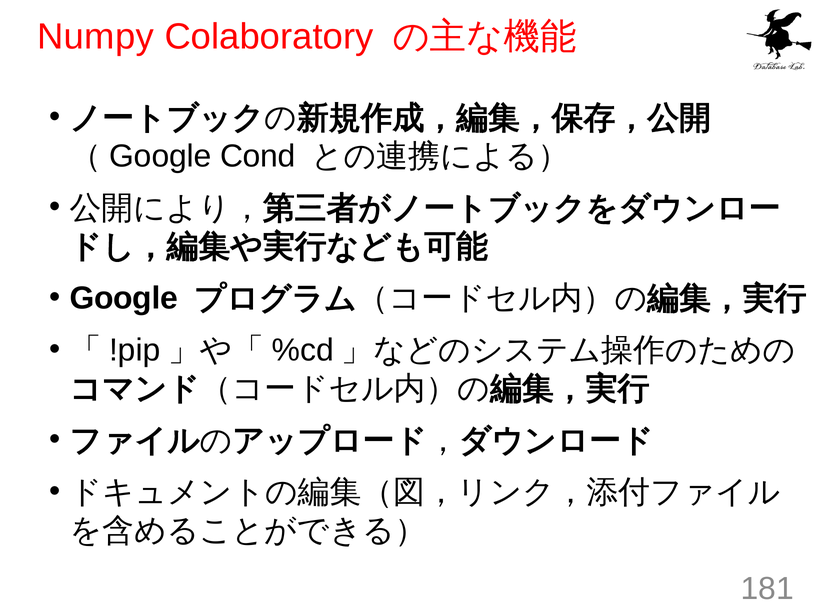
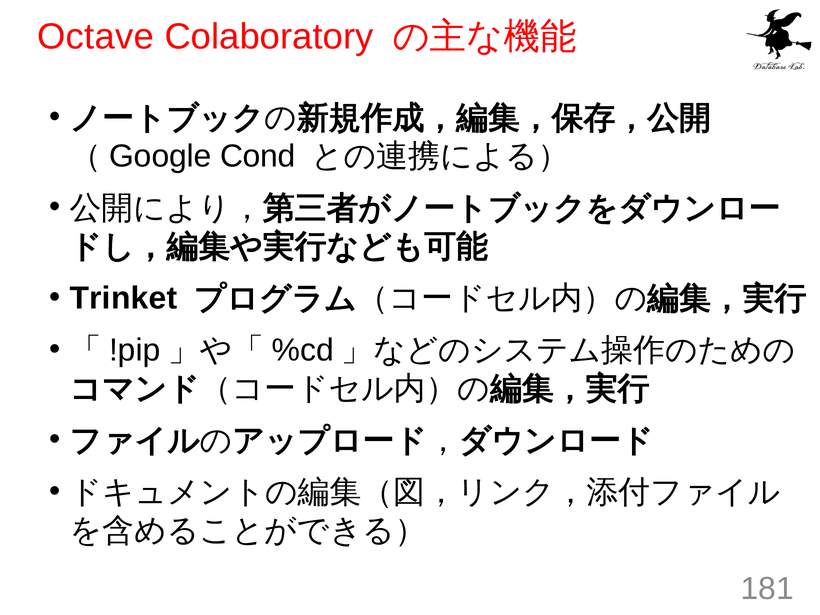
Numpy: Numpy -> Octave
Google at (124, 298): Google -> Trinket
